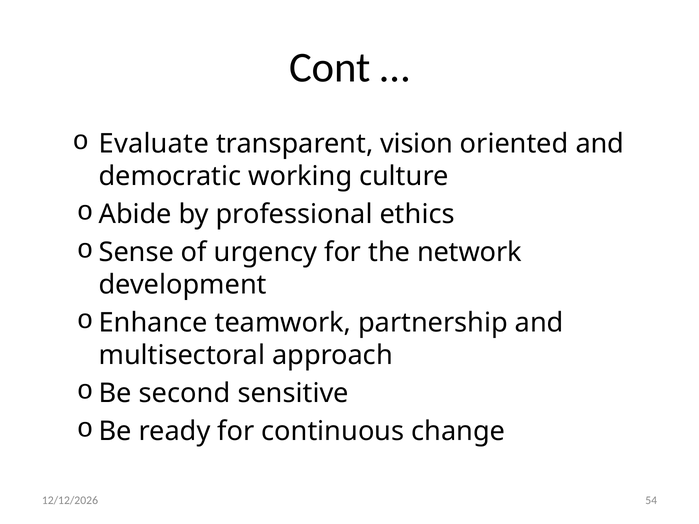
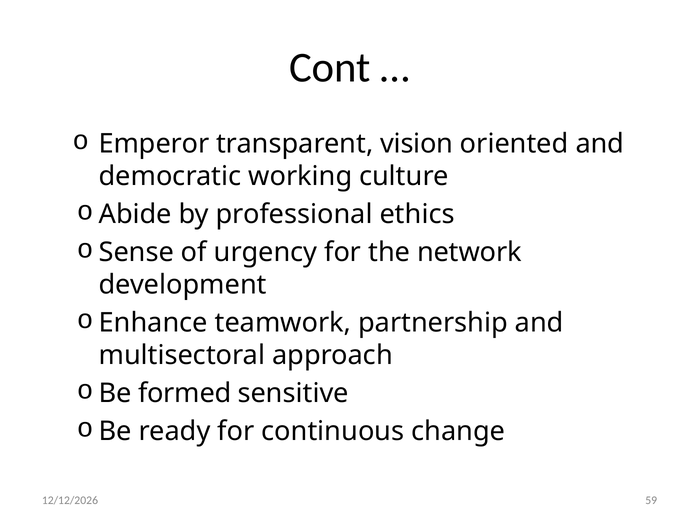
Evaluate: Evaluate -> Emperor
second: second -> formed
54: 54 -> 59
